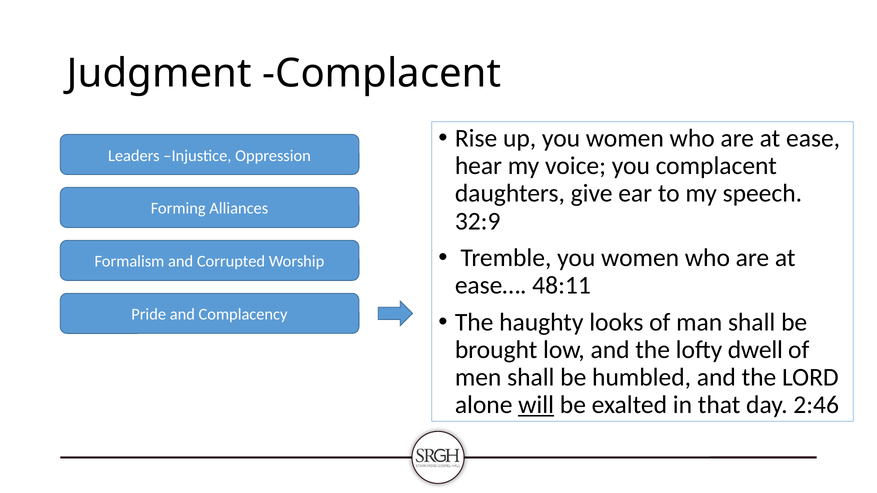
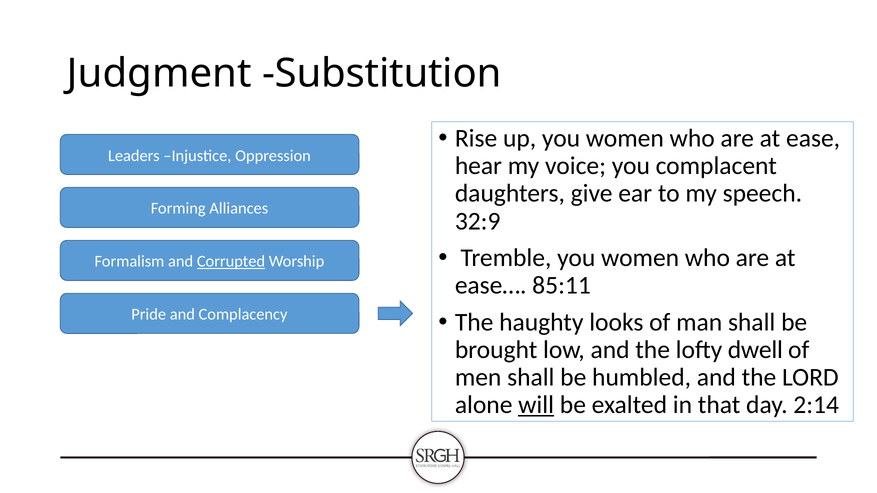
Judgment Complacent: Complacent -> Substitution
Corrupted underline: none -> present
48:11: 48:11 -> 85:11
2:46: 2:46 -> 2:14
